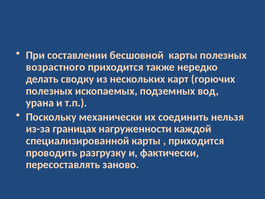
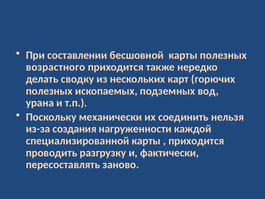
границах: границах -> создания
